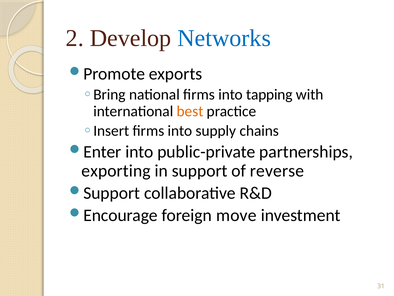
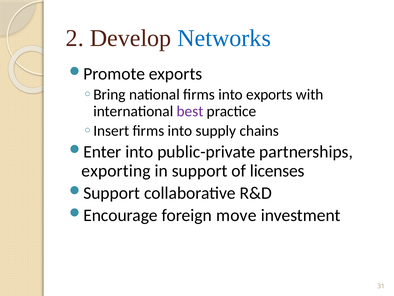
into tapping: tapping -> exports
best colour: orange -> purple
reverse: reverse -> licenses
